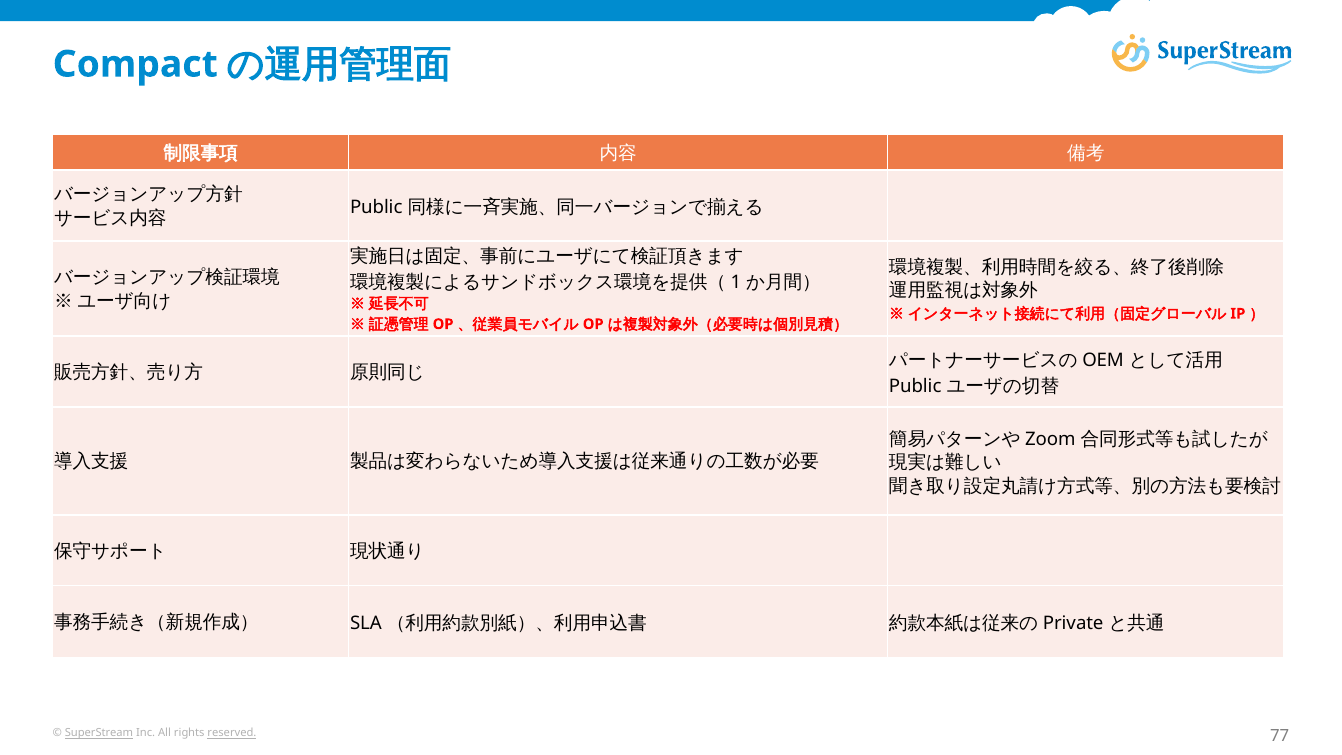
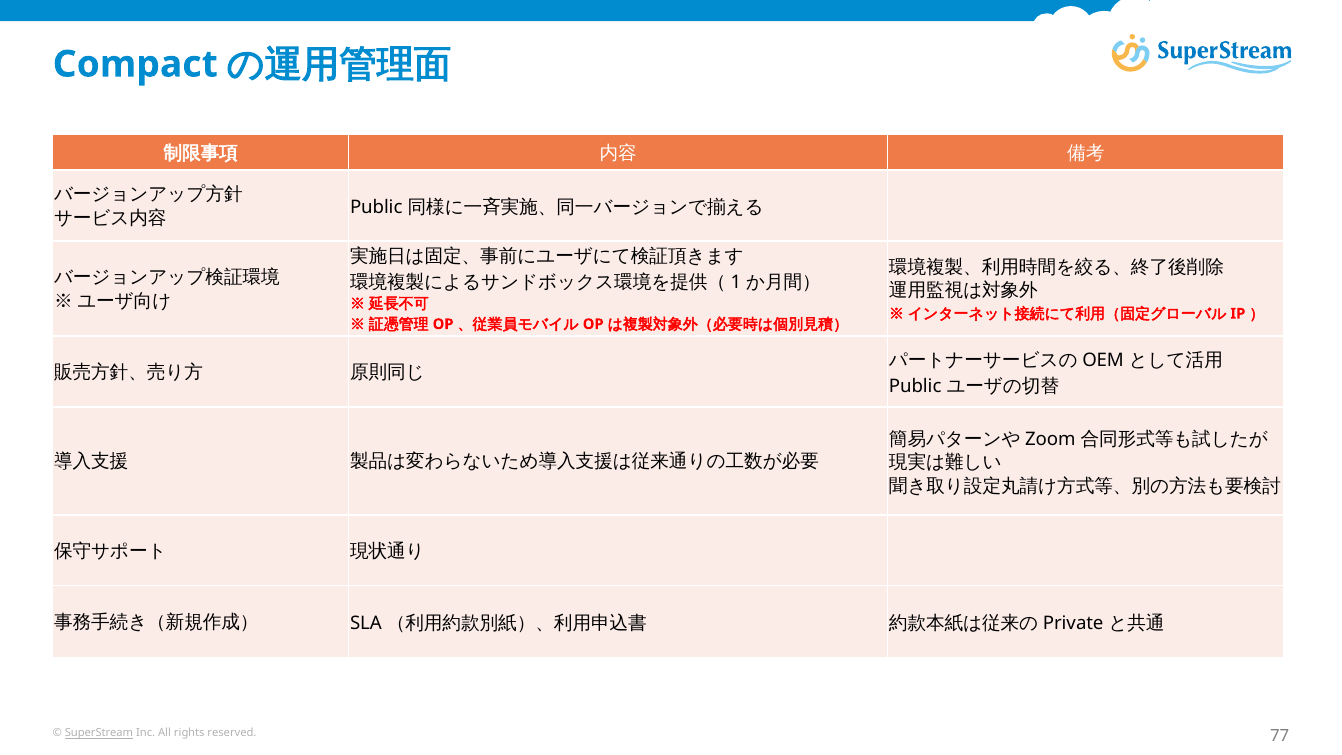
reserved underline: present -> none
